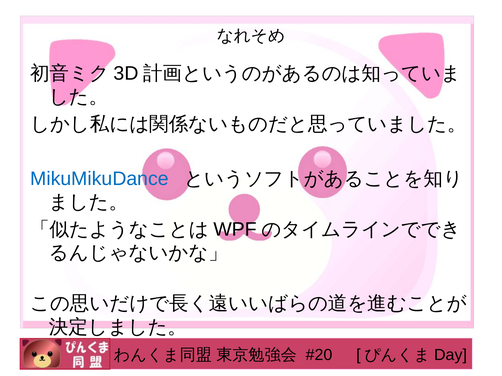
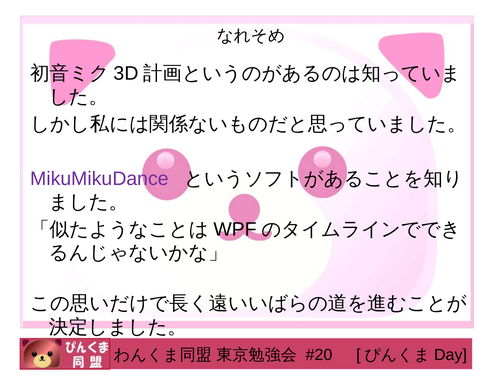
MikuMikuDance colour: blue -> purple
